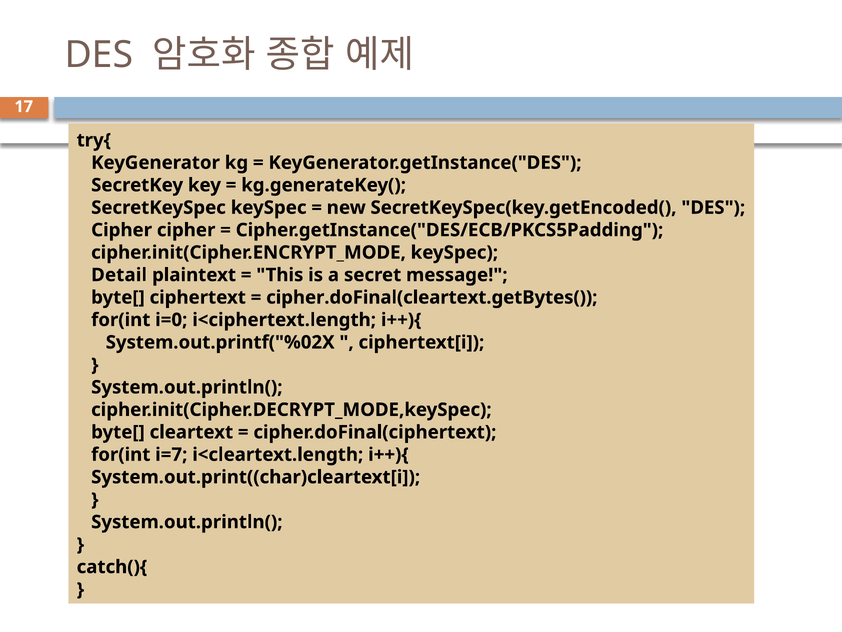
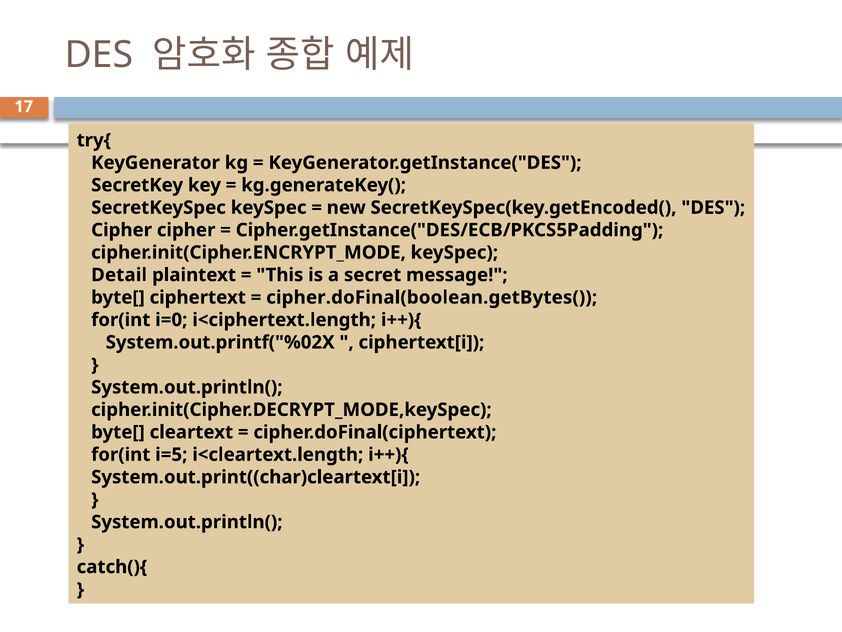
cipher.doFinal(cleartext.getBytes(: cipher.doFinal(cleartext.getBytes( -> cipher.doFinal(boolean.getBytes(
i=7: i=7 -> i=5
